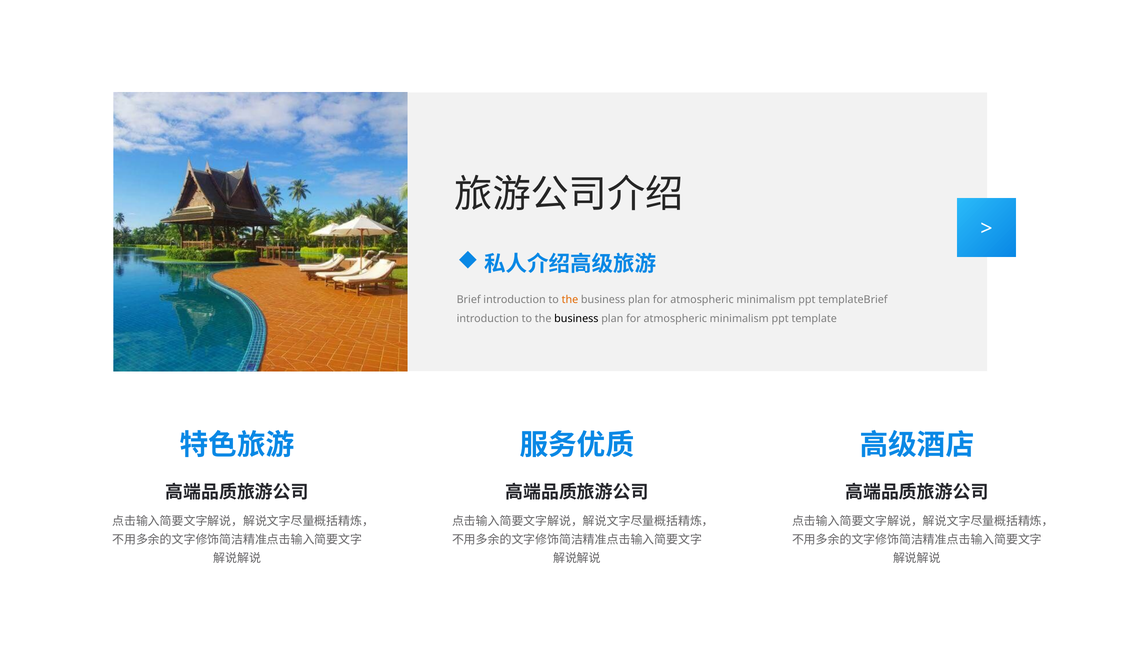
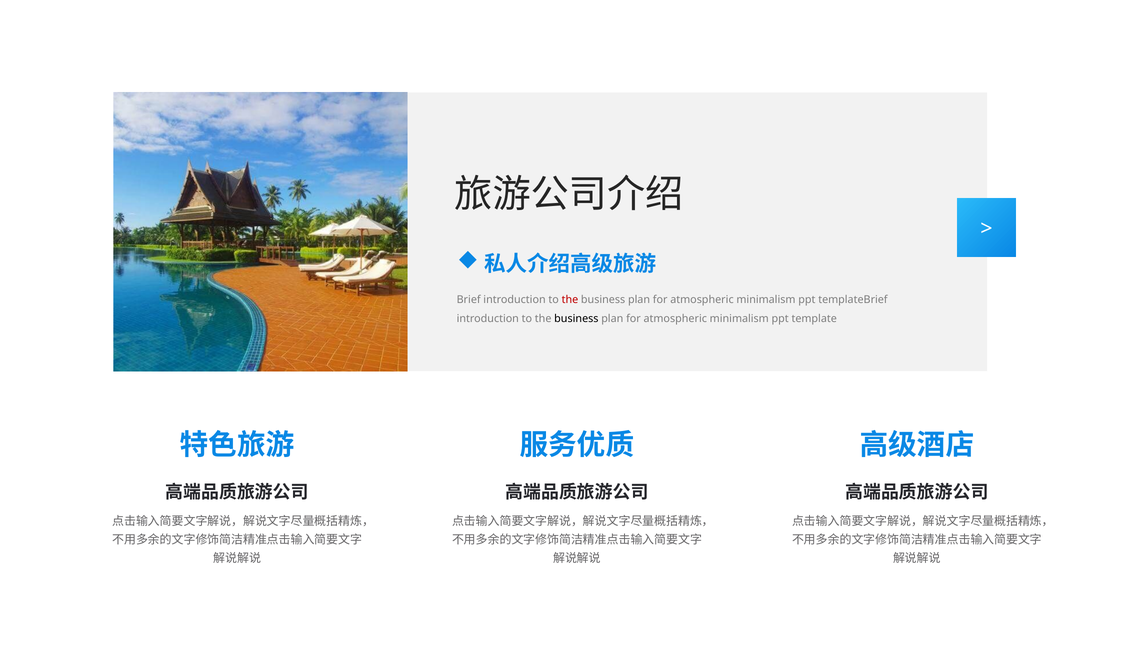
the at (570, 299) colour: orange -> red
